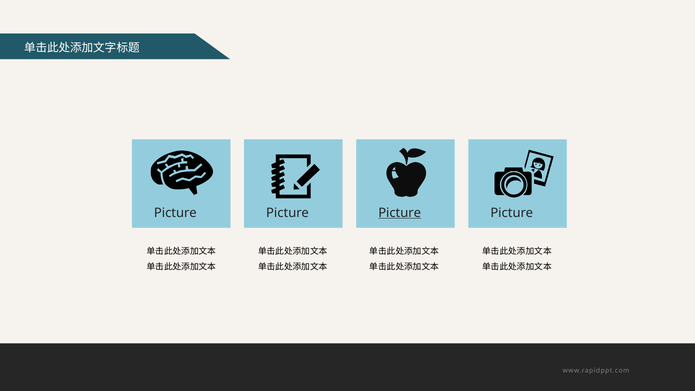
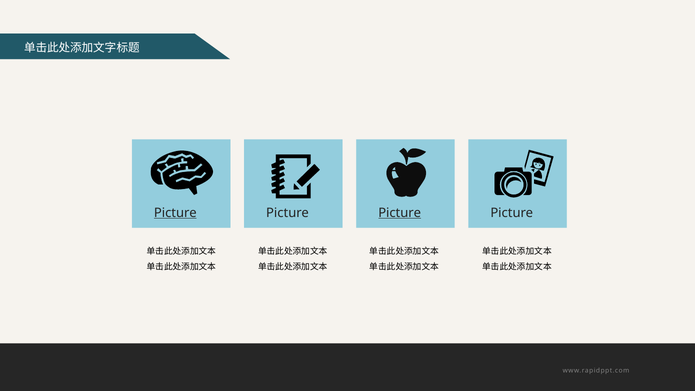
Picture at (175, 213) underline: none -> present
